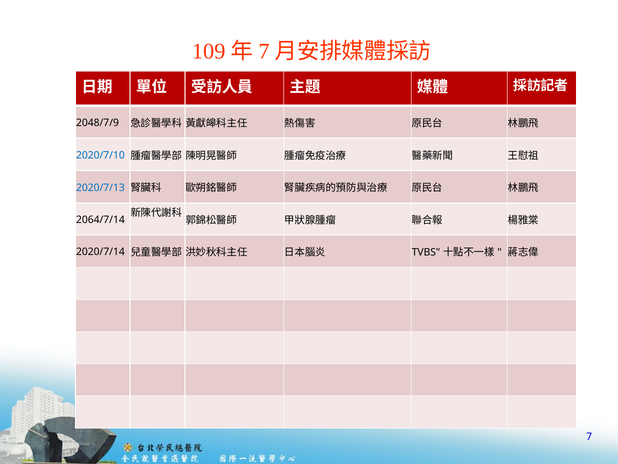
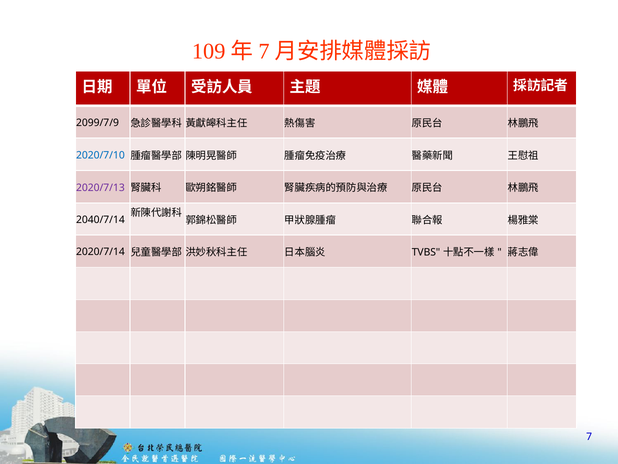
2048/7/9: 2048/7/9 -> 2099/7/9
2020/7/13 colour: blue -> purple
2064/7/14: 2064/7/14 -> 2040/7/14
